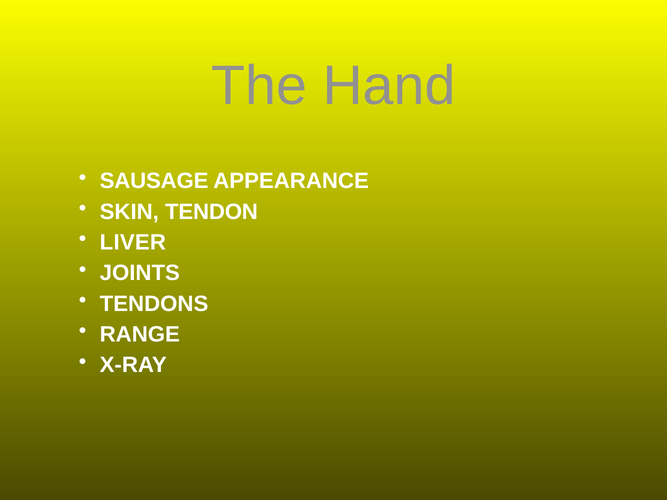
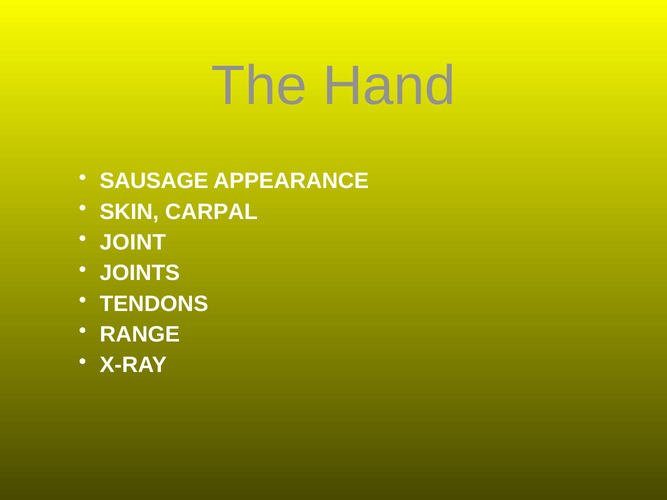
TENDON: TENDON -> CARPAL
LIVER: LIVER -> JOINT
